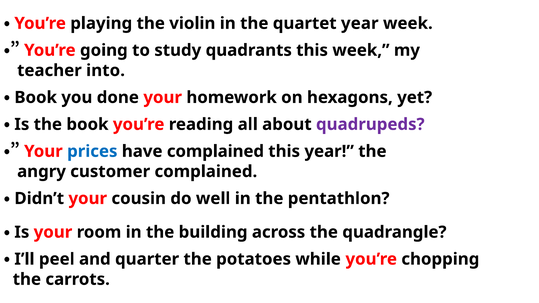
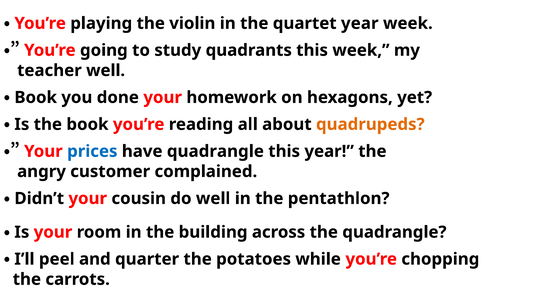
teacher into: into -> well
quadrupeds colour: purple -> orange
have complained: complained -> quadrangle
